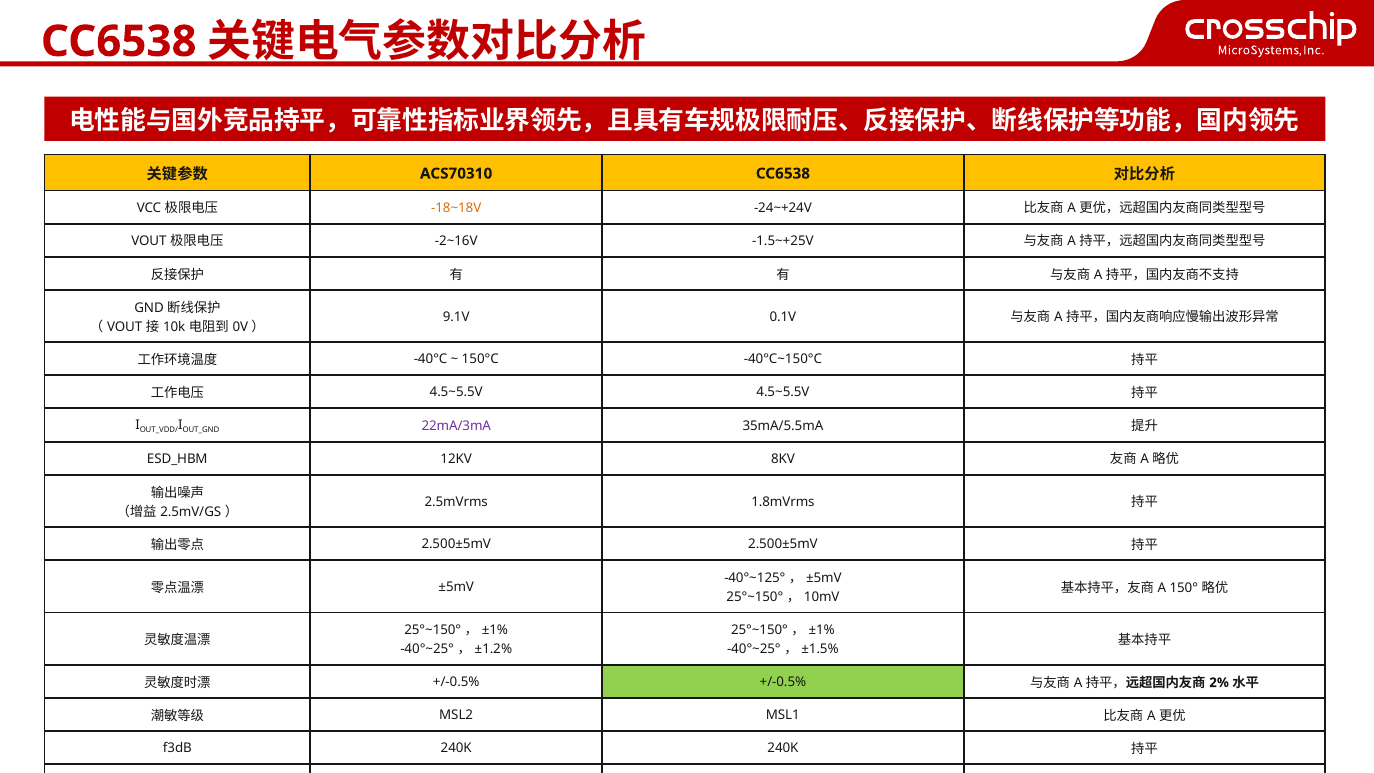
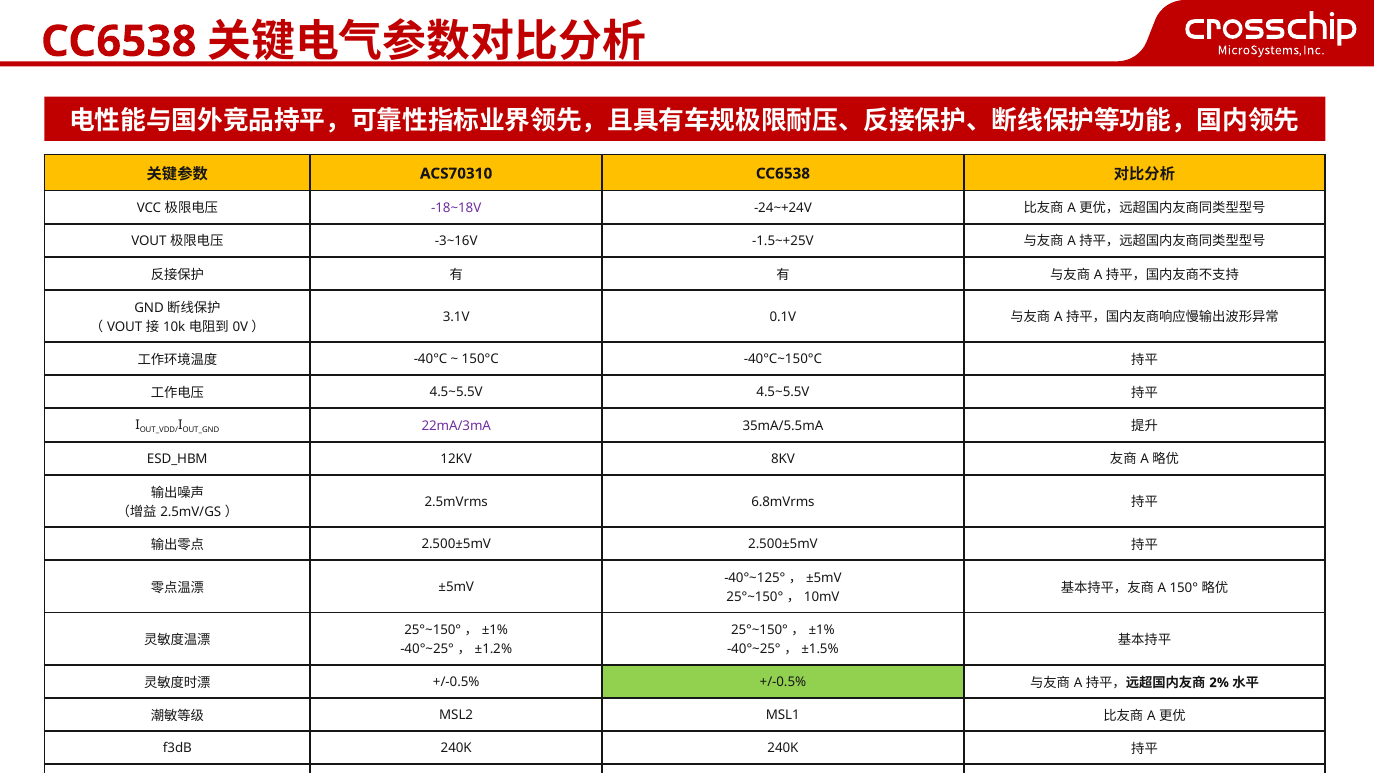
-18~18V colour: orange -> purple
-2~16V: -2~16V -> -3~16V
9.1V: 9.1V -> 3.1V
1.8mVrms: 1.8mVrms -> 6.8mVrms
